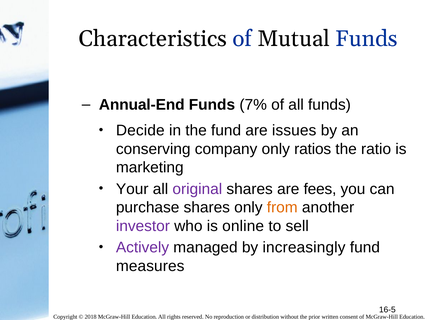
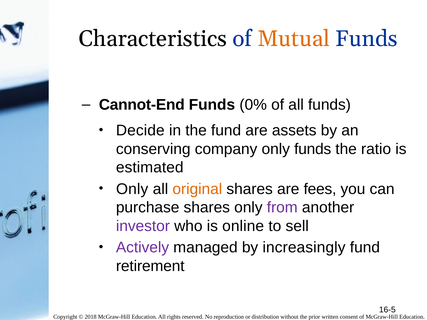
Mutual colour: black -> orange
Annual-End: Annual-End -> Cannot-End
7%: 7% -> 0%
issues: issues -> assets
only ratios: ratios -> funds
marketing: marketing -> estimated
Your at (132, 189): Your -> Only
original colour: purple -> orange
from colour: orange -> purple
measures: measures -> retirement
